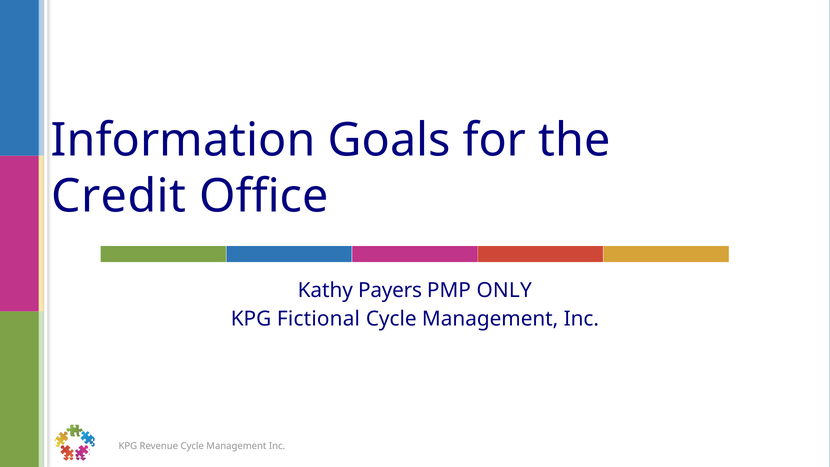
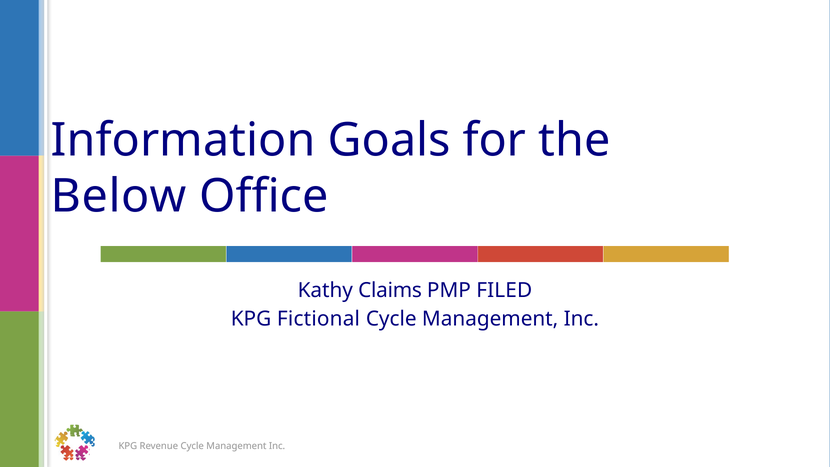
Credit: Credit -> Below
Payers: Payers -> Claims
ONLY: ONLY -> FILED
